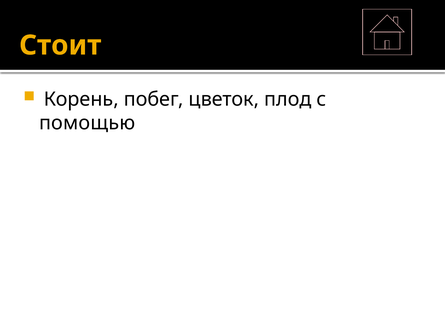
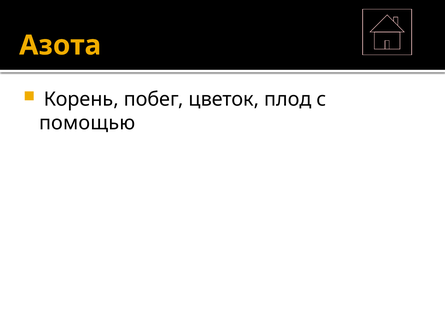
Стоит: Стоит -> Азота
